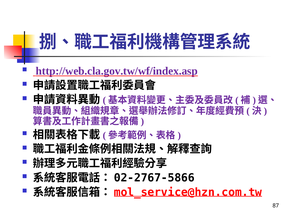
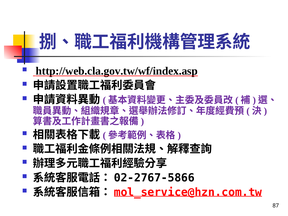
http://web.cla.gov.tw/wf/index.asp colour: purple -> black
